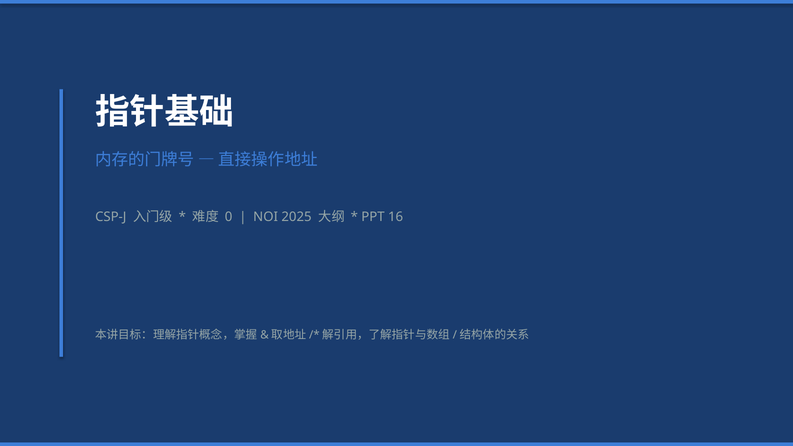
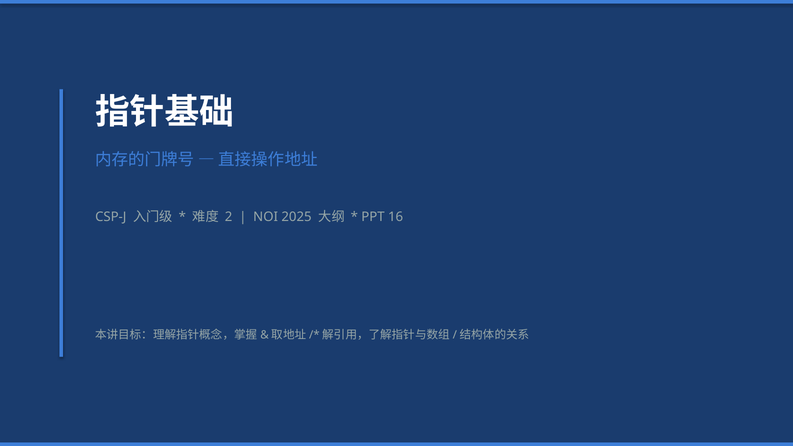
0: 0 -> 2
